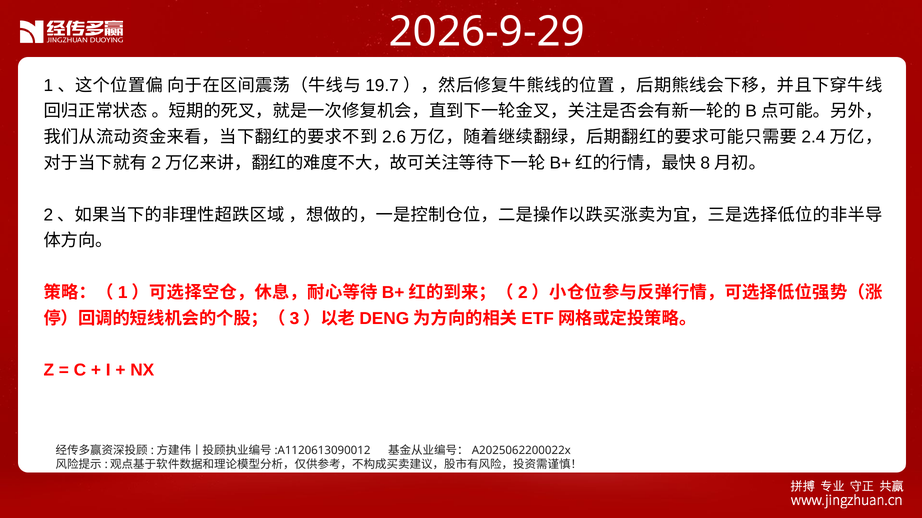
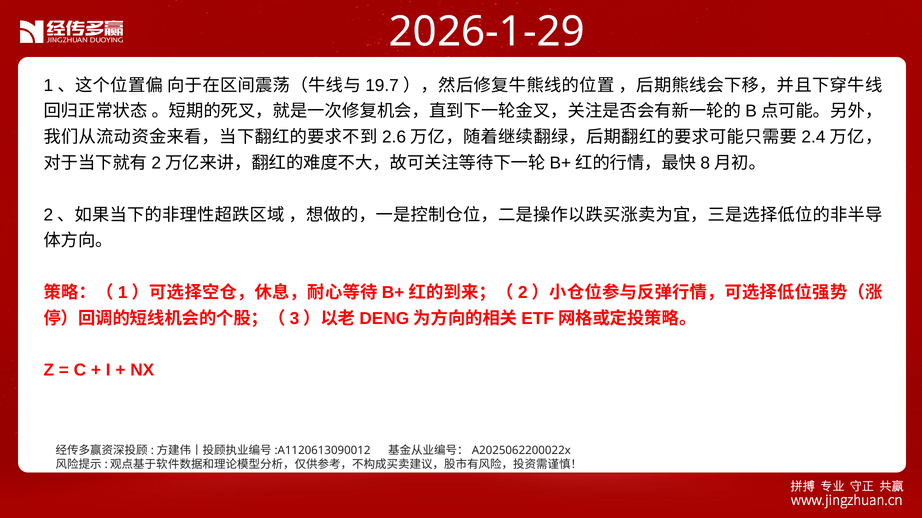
2026-9-29: 2026-9-29 -> 2026-1-29
